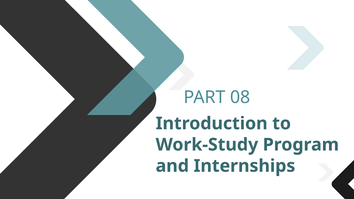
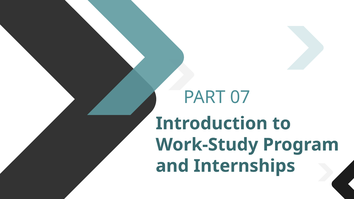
08: 08 -> 07
